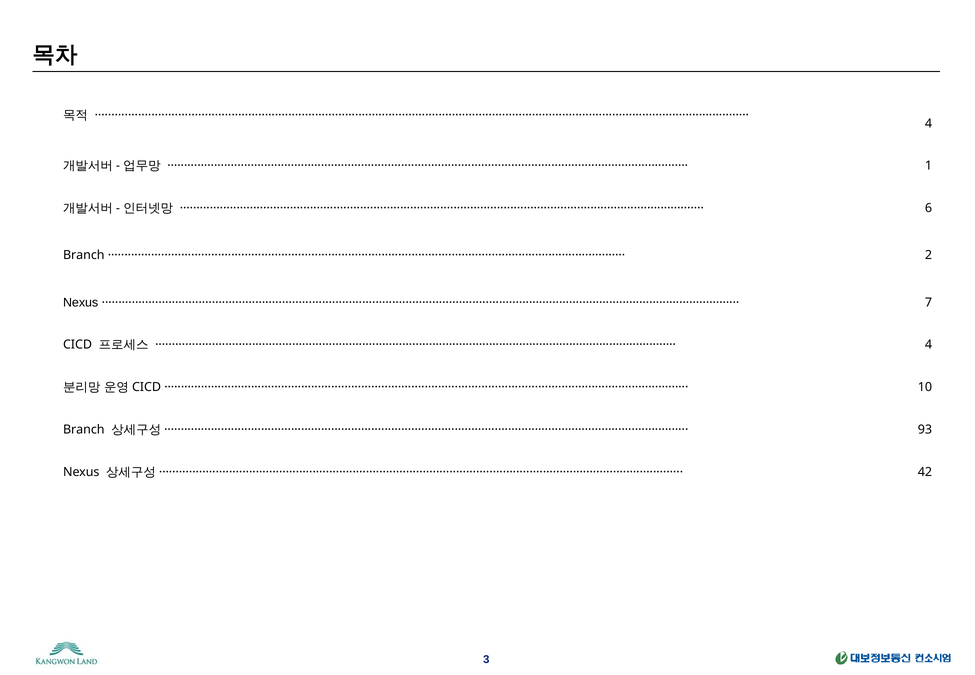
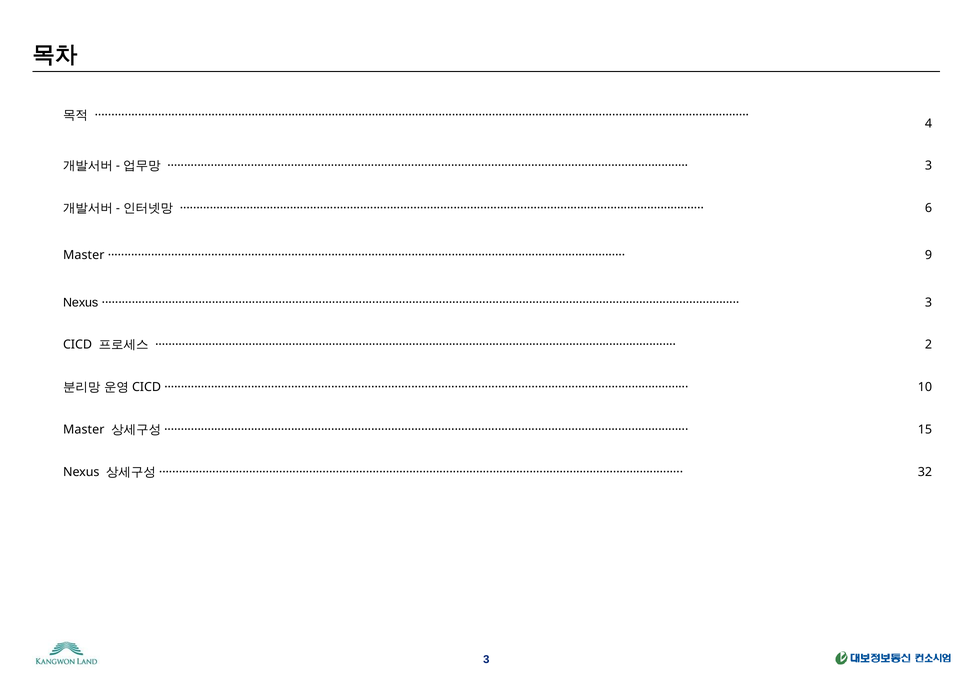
1 at (928, 166): 1 -> 3
Branch at (84, 255): Branch -> Master
2: 2 -> 9
7 at (928, 302): 7 -> 3
4 at (928, 345): 4 -> 2
Branch at (84, 430): Branch -> Master
93: 93 -> 15
42: 42 -> 32
